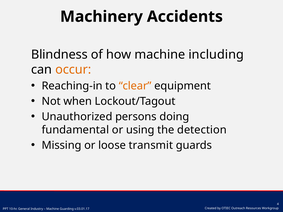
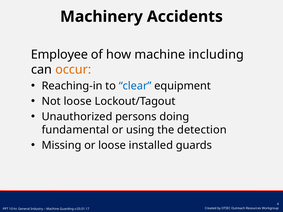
Blindness: Blindness -> Employee
clear colour: orange -> blue
Not when: when -> loose
transmit: transmit -> installed
